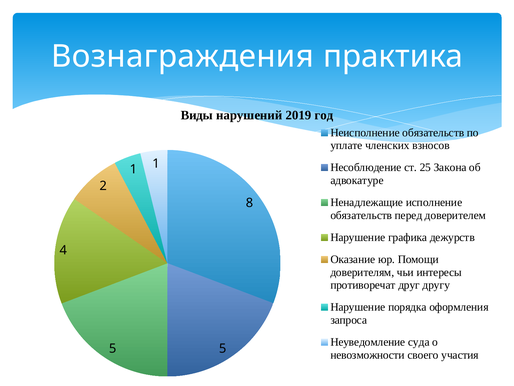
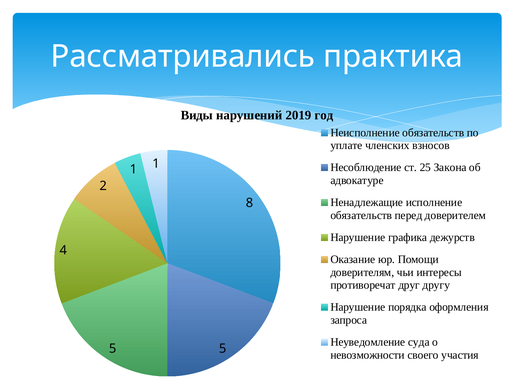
Вознаграждения: Вознаграждения -> Рассматривались
